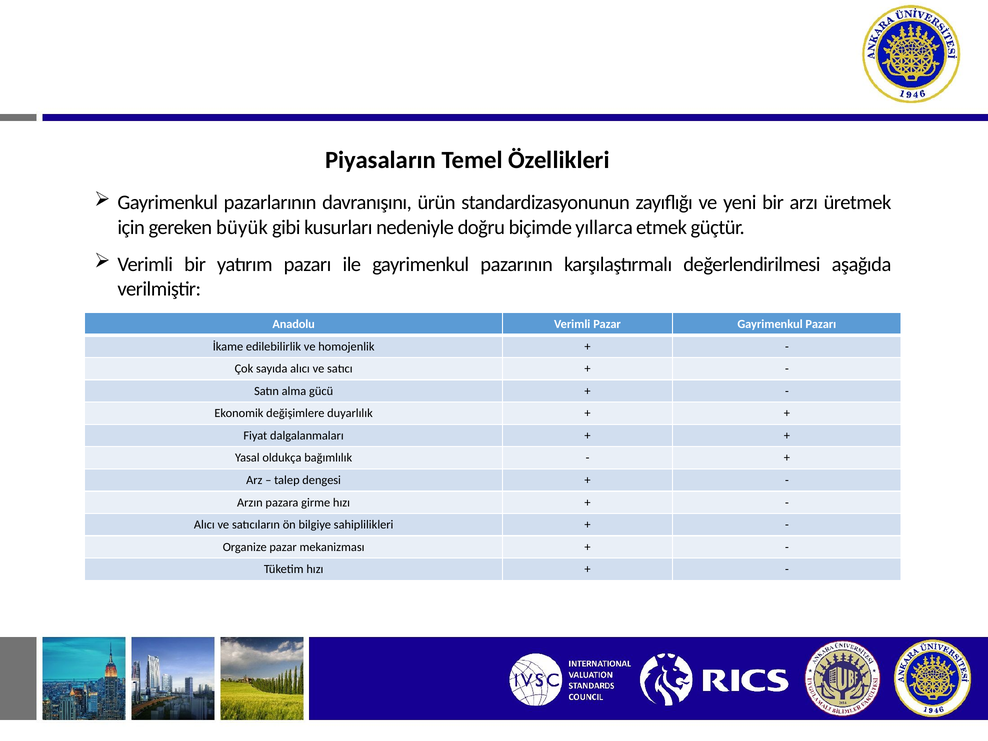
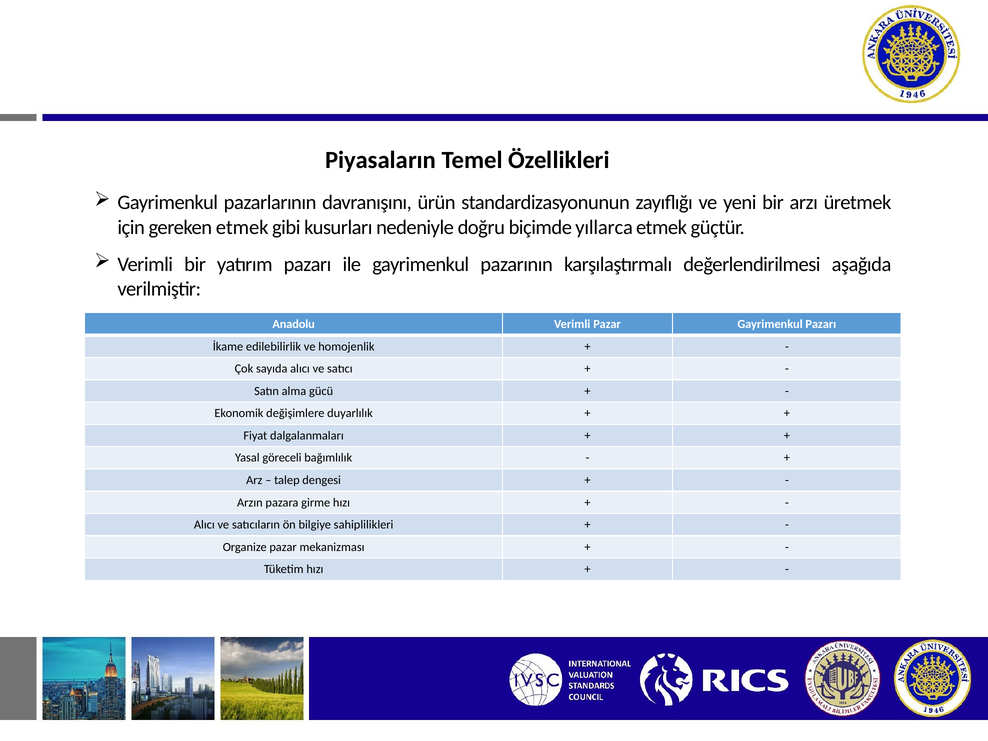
gereken büyük: büyük -> etmek
oldukça: oldukça -> göreceli
